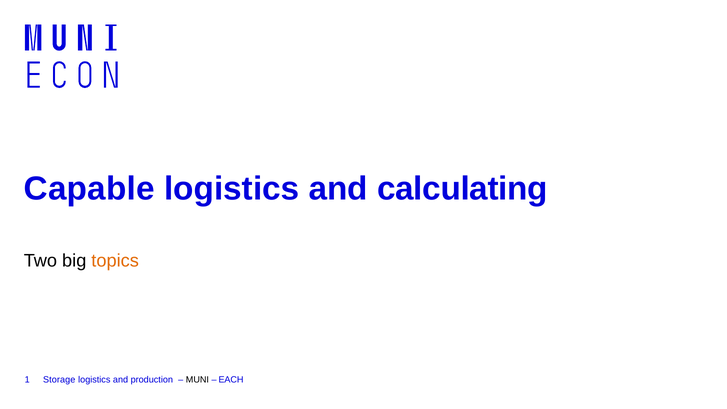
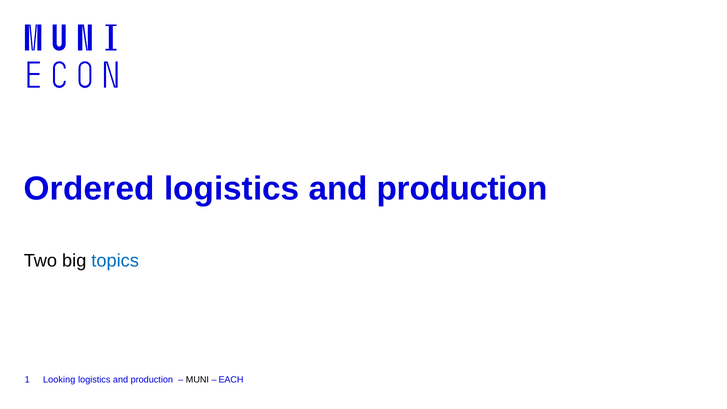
Capable: Capable -> Ordered
calculating at (462, 189): calculating -> production
topics colour: orange -> blue
Storage: Storage -> Looking
